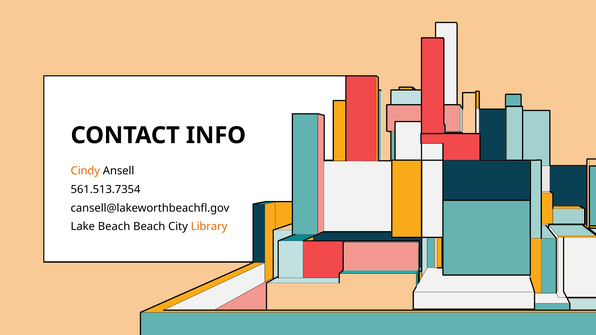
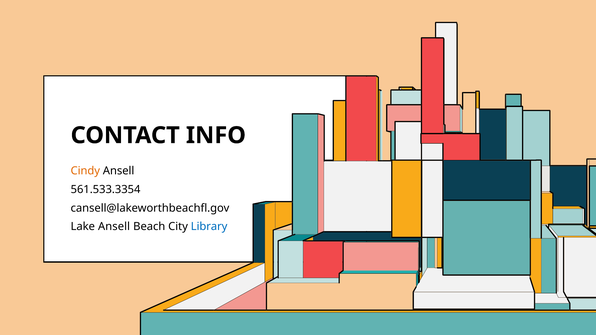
561.513.7354: 561.513.7354 -> 561.533.3354
Lake Beach: Beach -> Ansell
Library colour: orange -> blue
